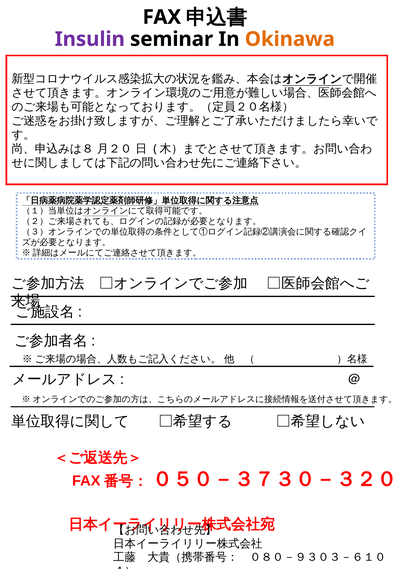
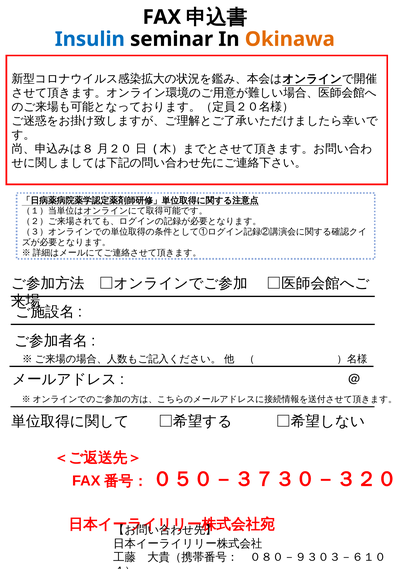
Insulin colour: purple -> blue
